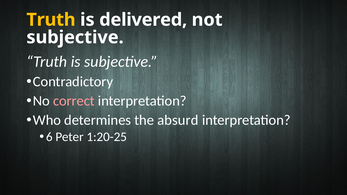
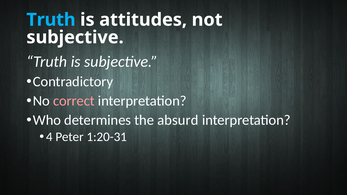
Truth at (51, 20) colour: yellow -> light blue
delivered: delivered -> attitudes
6: 6 -> 4
1:20-25: 1:20-25 -> 1:20-31
